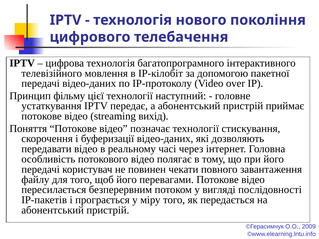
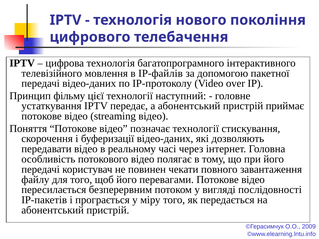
IP-кілобіт: IP-кілобіт -> IP-файлів
streaming вихід: вихід -> відео
